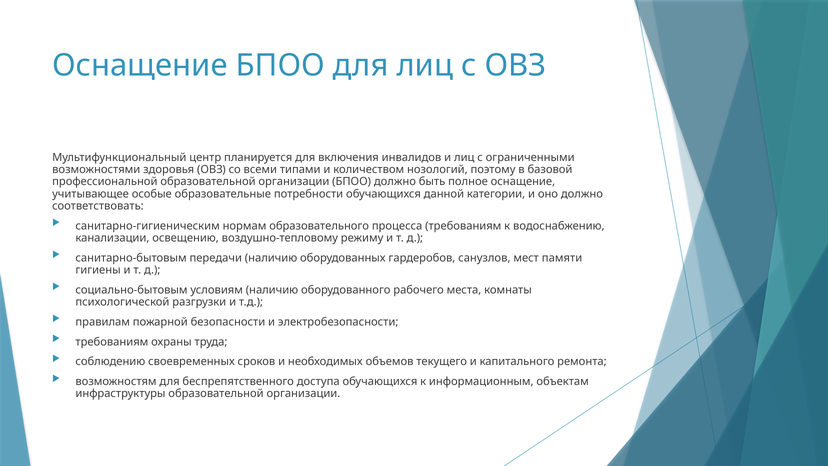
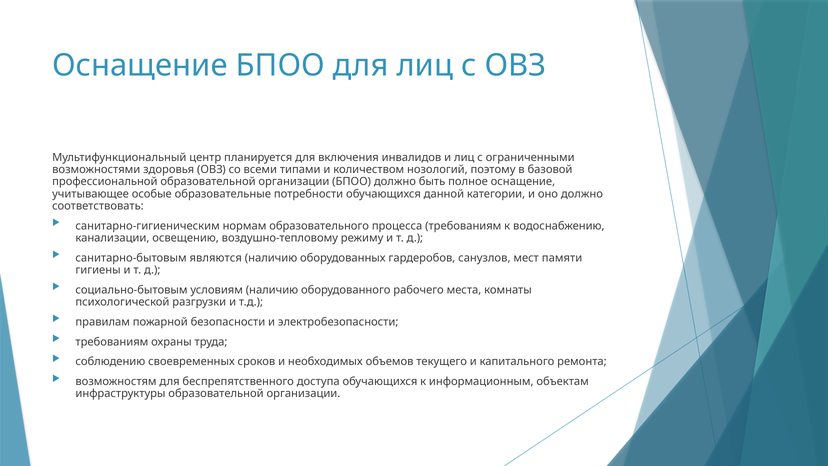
передачи: передачи -> являются
